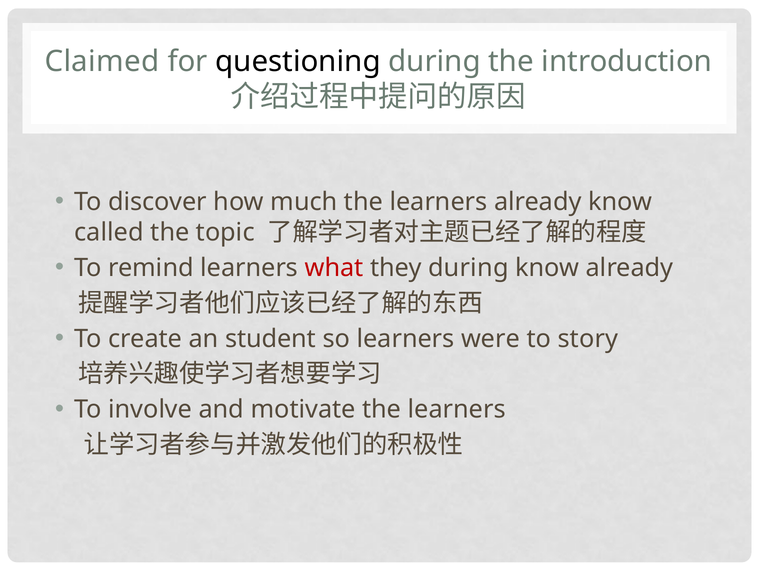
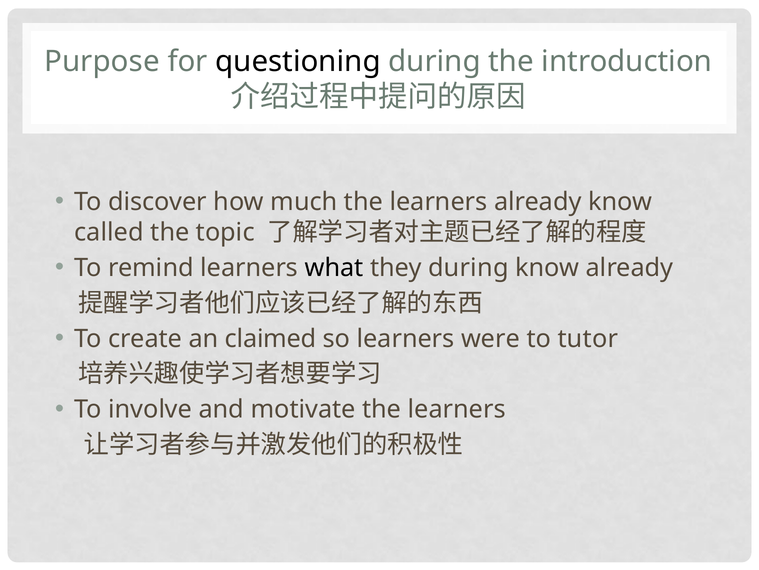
Claimed: Claimed -> Purpose
what colour: red -> black
student: student -> claimed
story: story -> tutor
